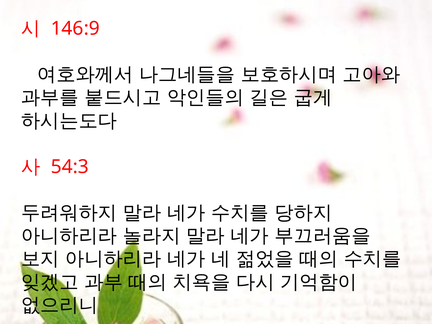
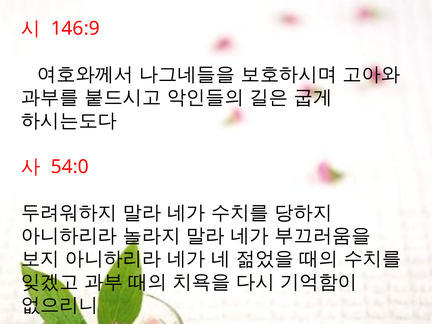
54:3: 54:3 -> 54:0
